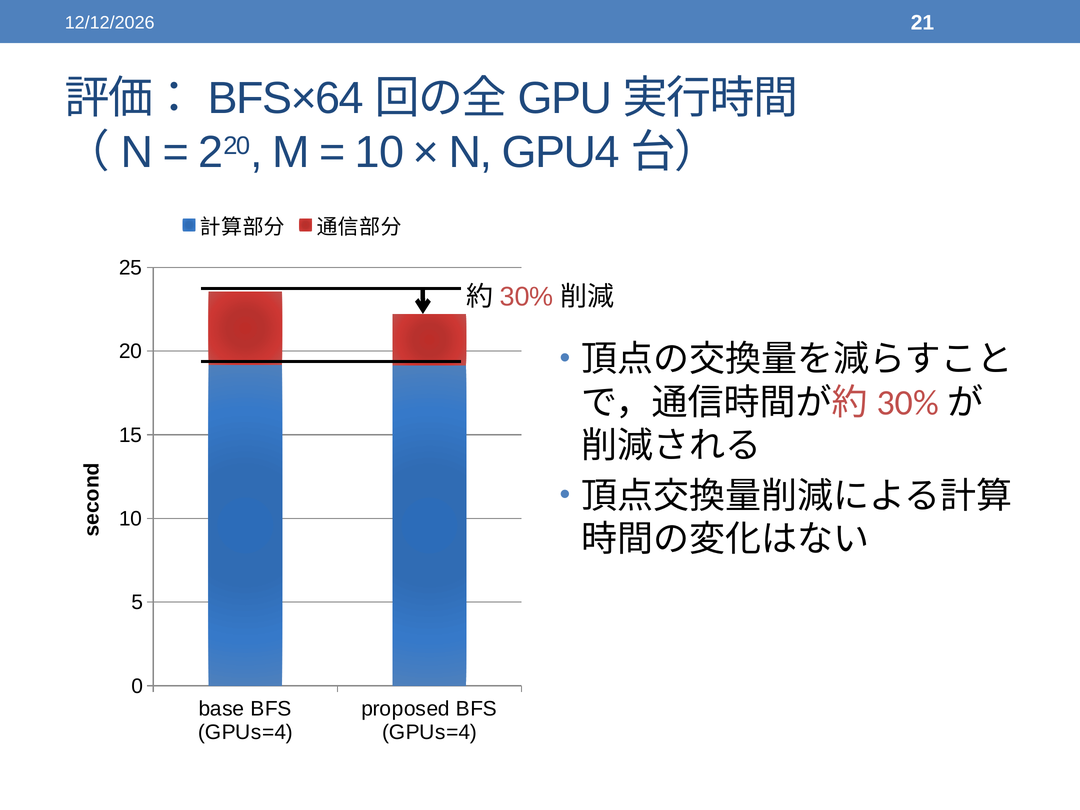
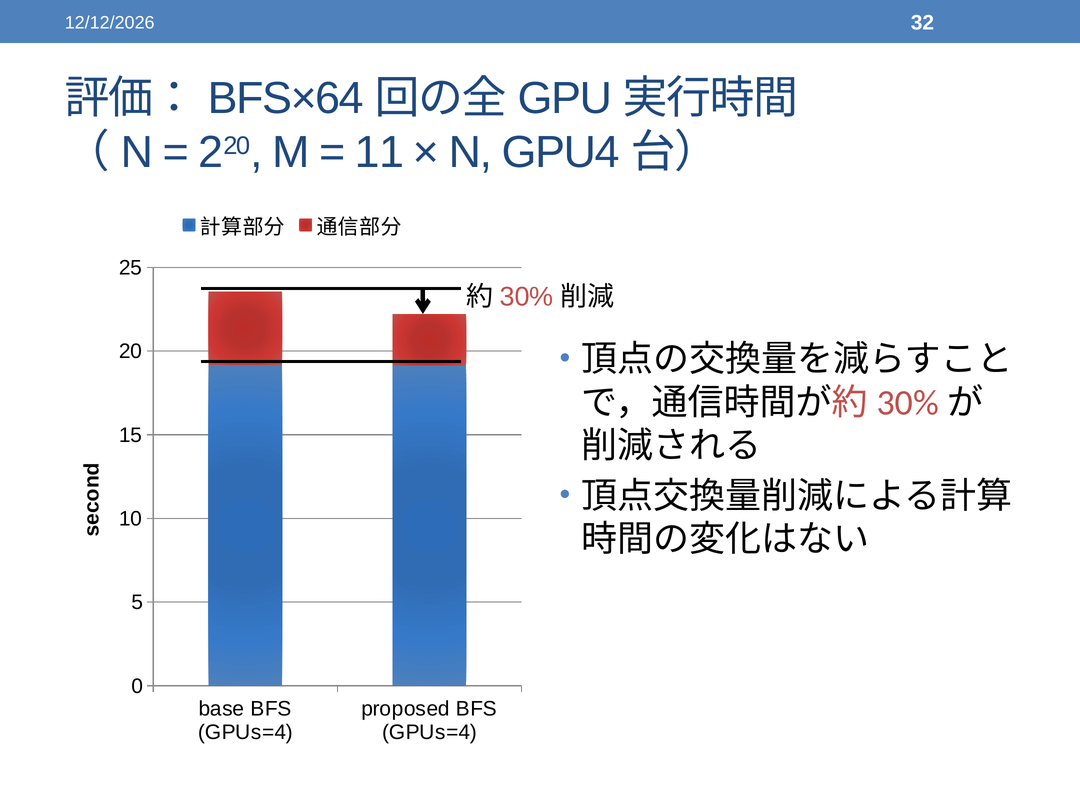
21: 21 -> 32
10 at (379, 153): 10 -> 11
